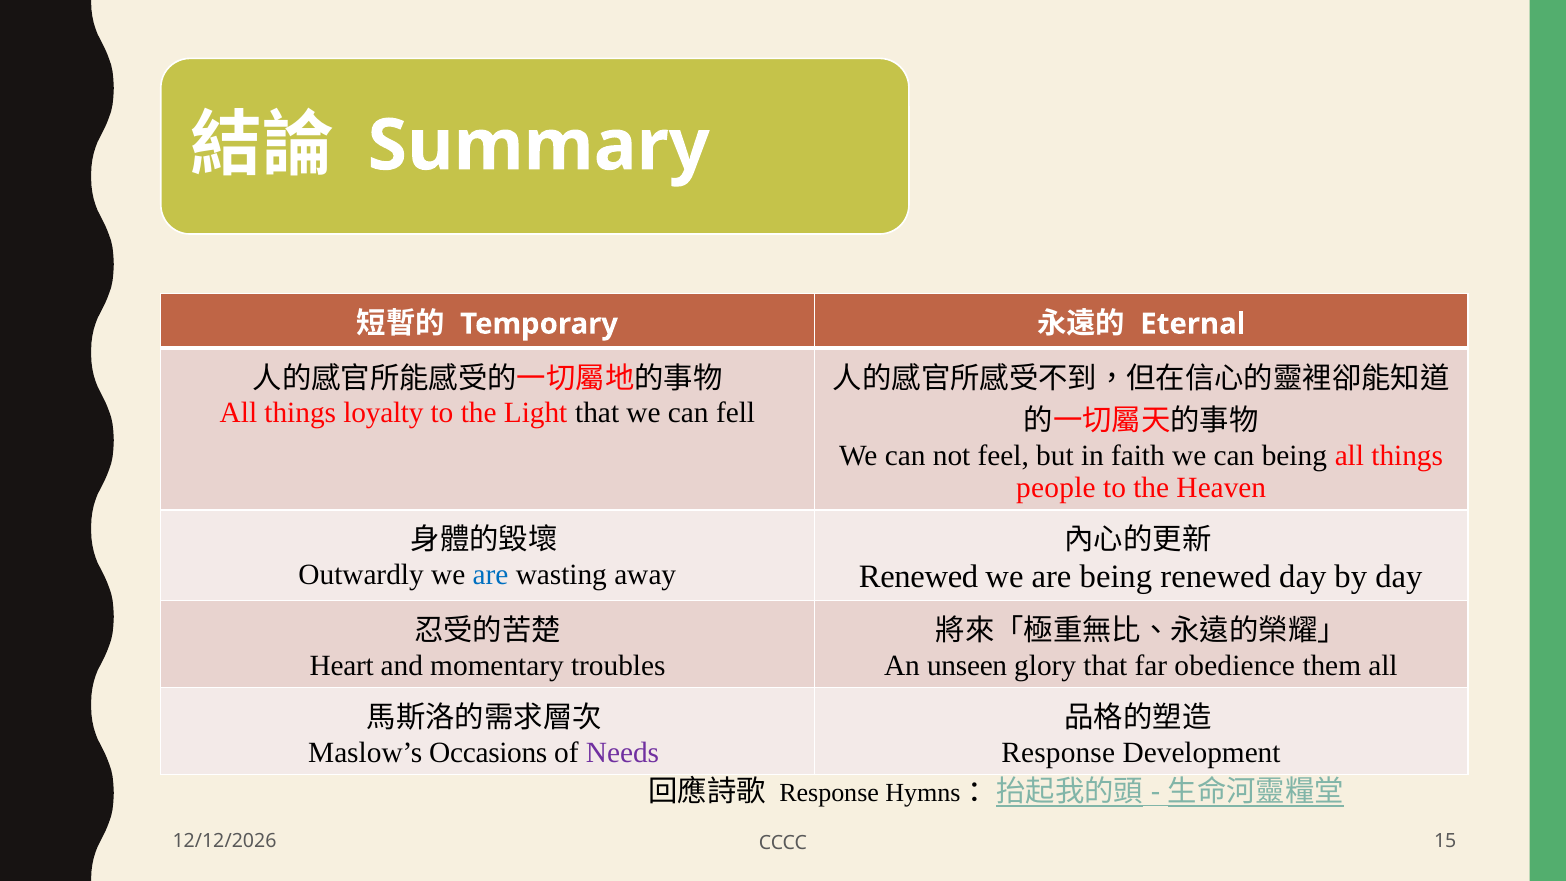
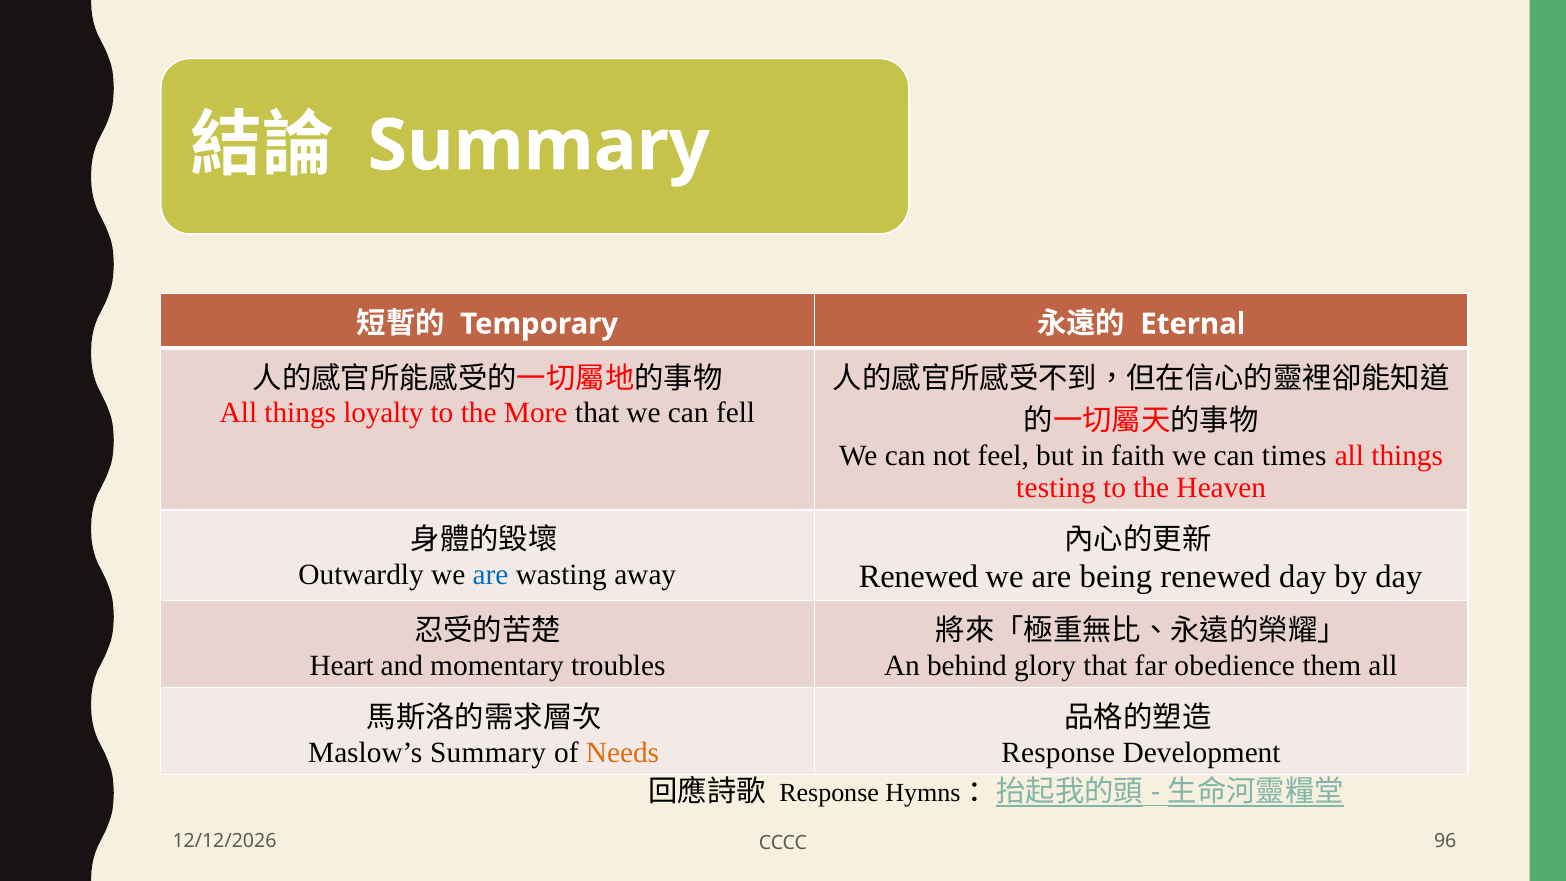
Light: Light -> More
can being: being -> times
people: people -> testing
unseen: unseen -> behind
Maslow’s Occasions: Occasions -> Summary
Needs colour: purple -> orange
15: 15 -> 96
